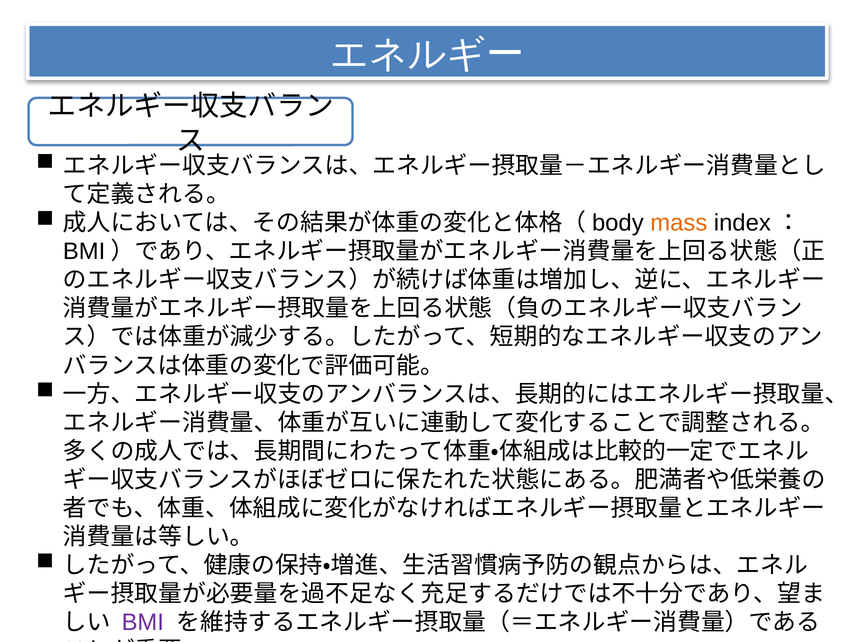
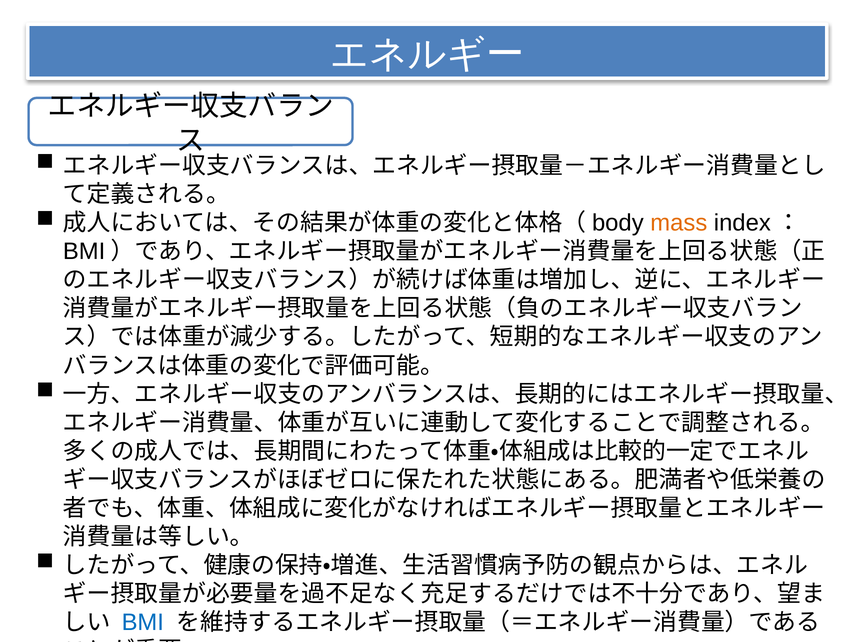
BMI colour: purple -> blue
